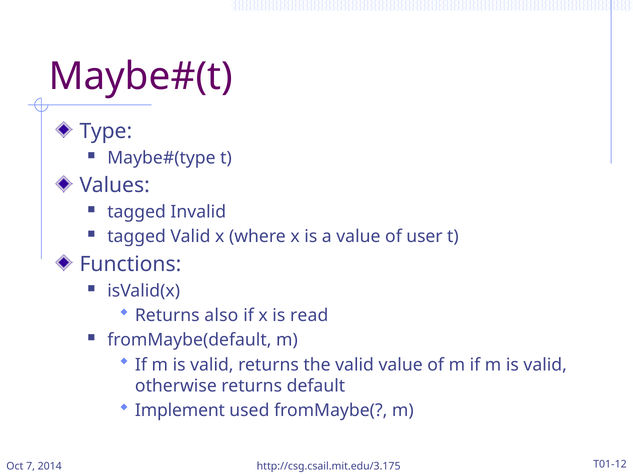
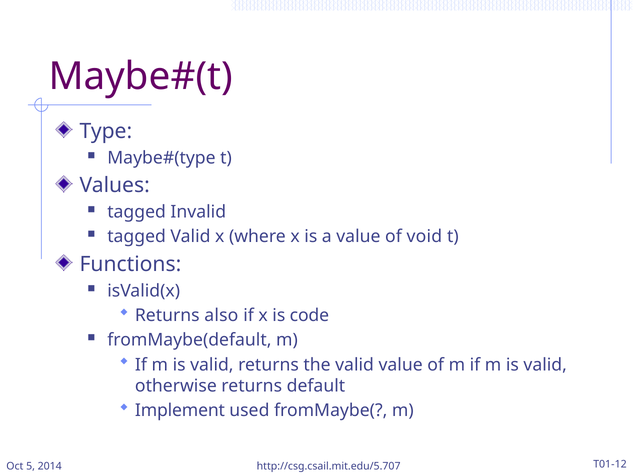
user: user -> void
read: read -> code
7: 7 -> 5
http://csg.csail.mit.edu/3.175: http://csg.csail.mit.edu/3.175 -> http://csg.csail.mit.edu/5.707
